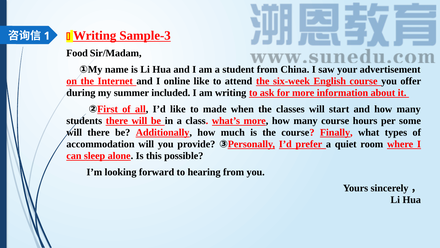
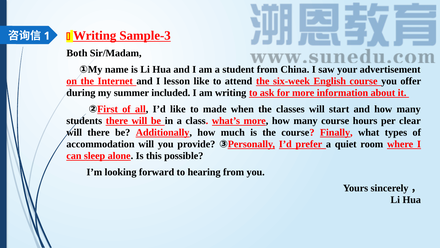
Food: Food -> Both
online: online -> lesson
some: some -> clear
